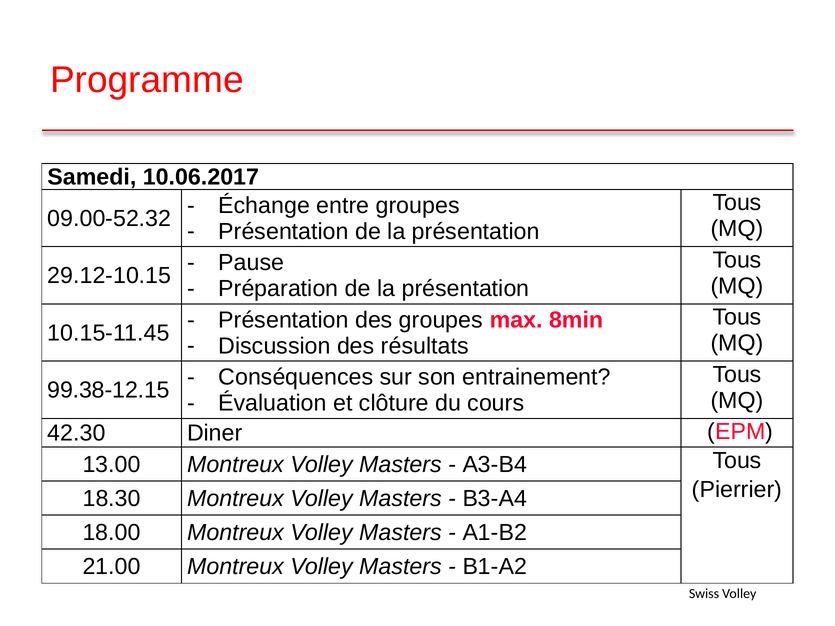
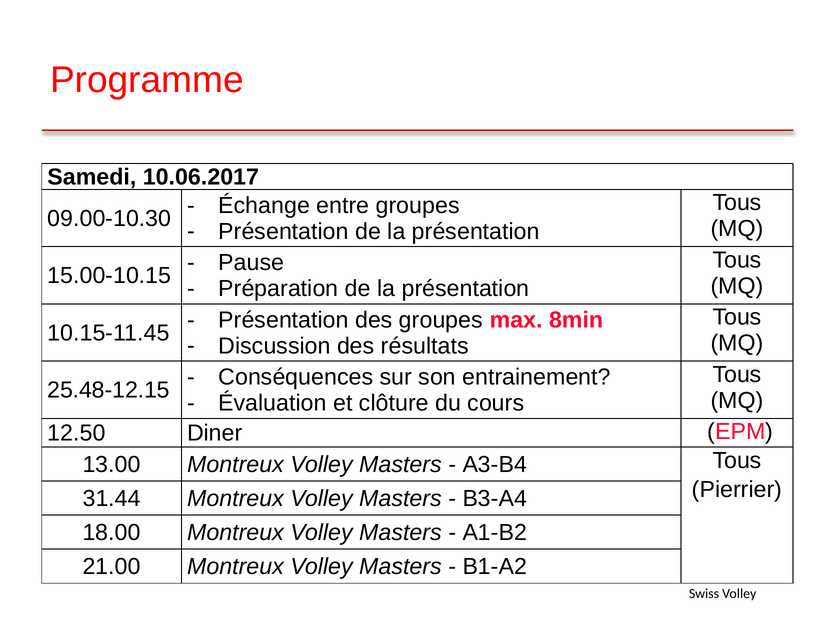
09.00-52.32: 09.00-52.32 -> 09.00-10.30
29.12-10.15: 29.12-10.15 -> 15.00-10.15
99.38-12.15: 99.38-12.15 -> 25.48-12.15
42.30: 42.30 -> 12.50
18.30: 18.30 -> 31.44
